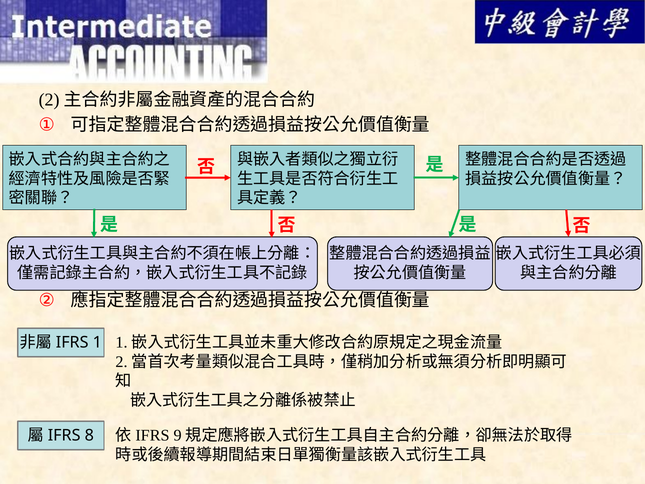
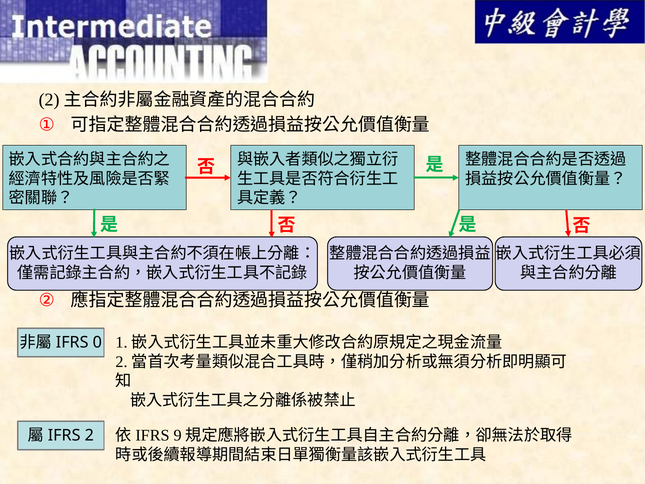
1: 1 -> 0
8: 8 -> 2
